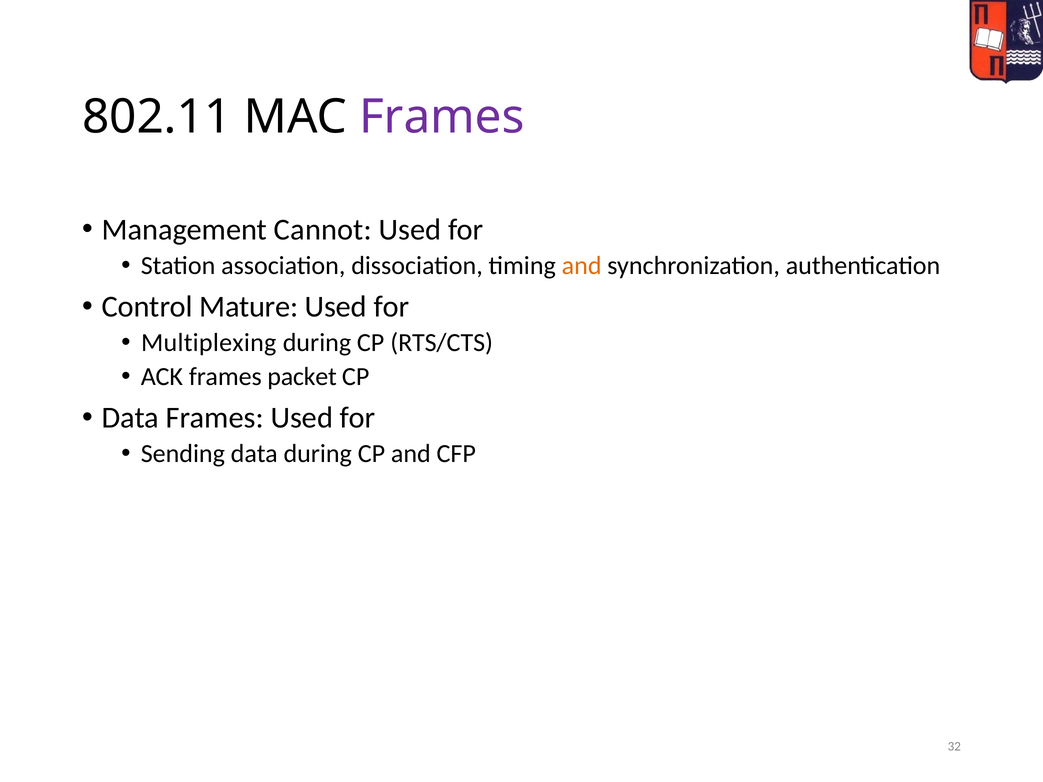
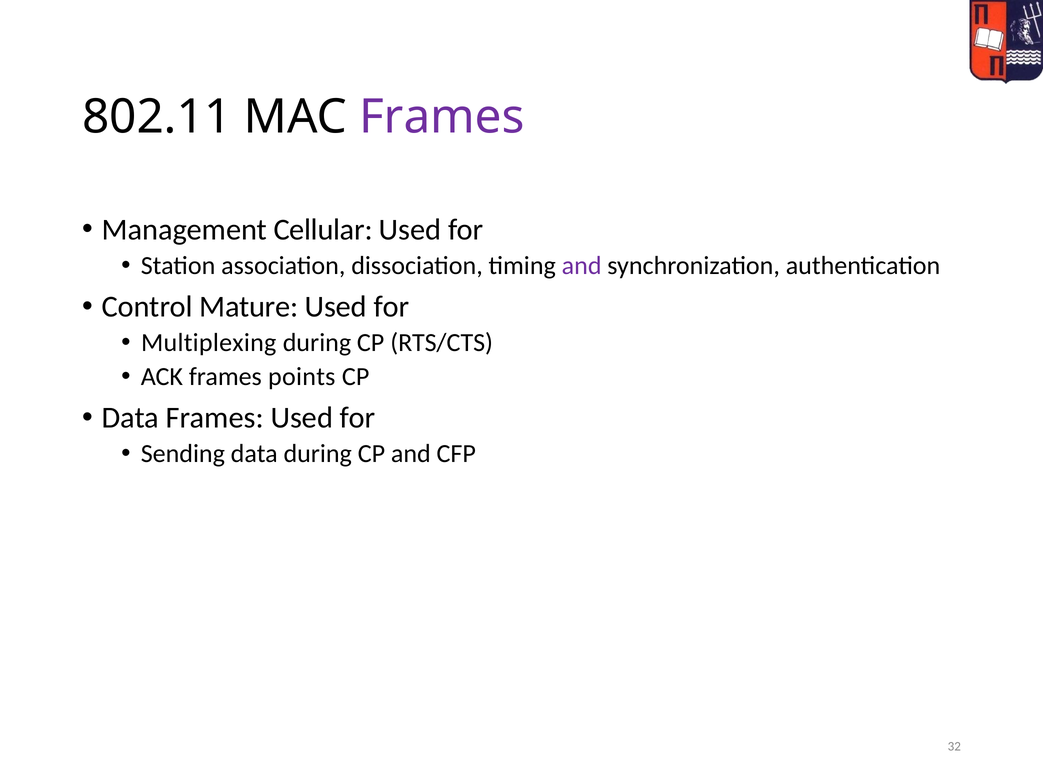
Cannot: Cannot -> Cellular
and at (582, 266) colour: orange -> purple
packet: packet -> points
